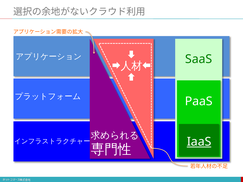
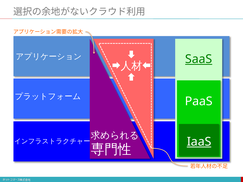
SaaS underline: none -> present
